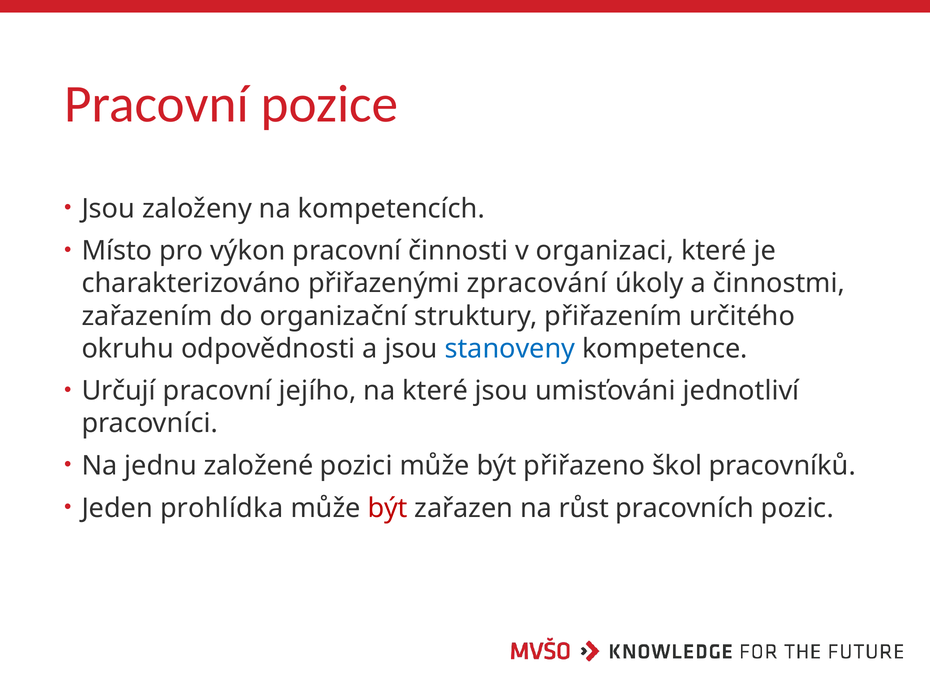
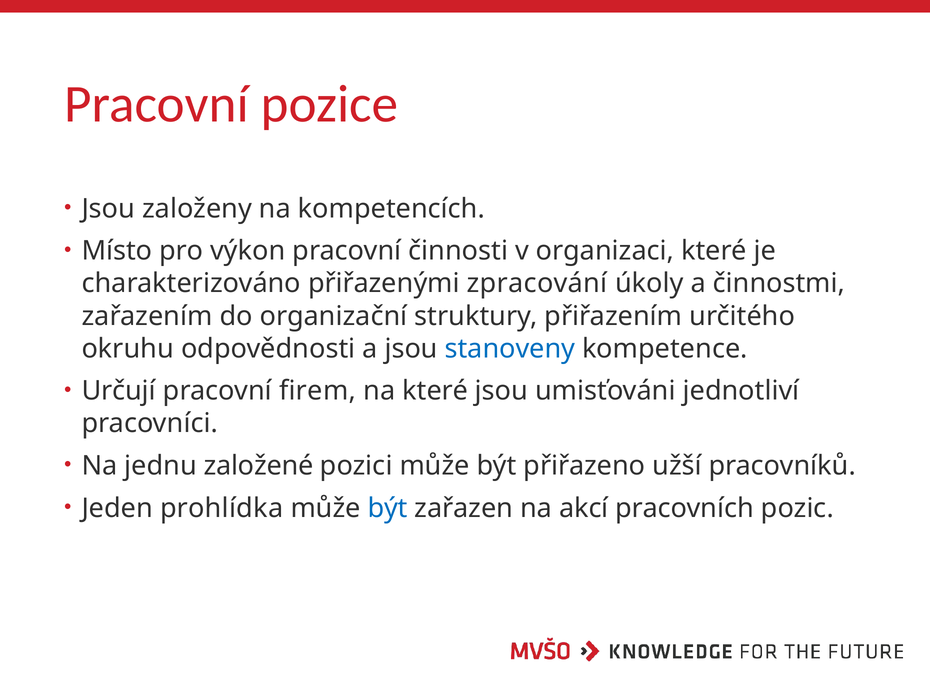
jejího: jejího -> firem
škol: škol -> užší
být at (388, 508) colour: red -> blue
růst: růst -> akcí
